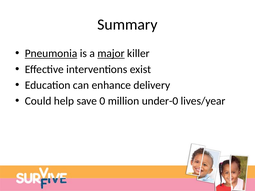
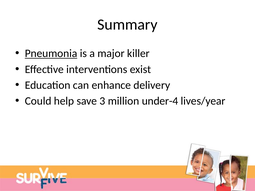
major underline: present -> none
0: 0 -> 3
under-0: under-0 -> under-4
